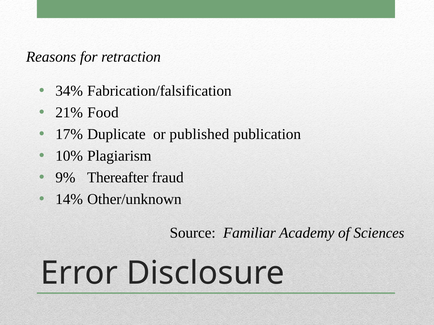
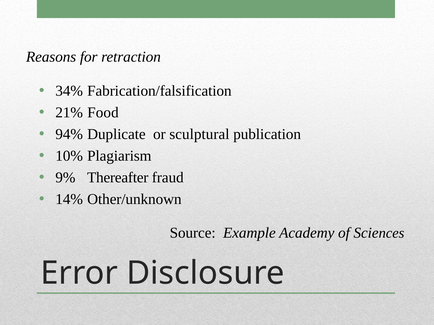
17%: 17% -> 94%
published: published -> sculptural
Familiar: Familiar -> Example
